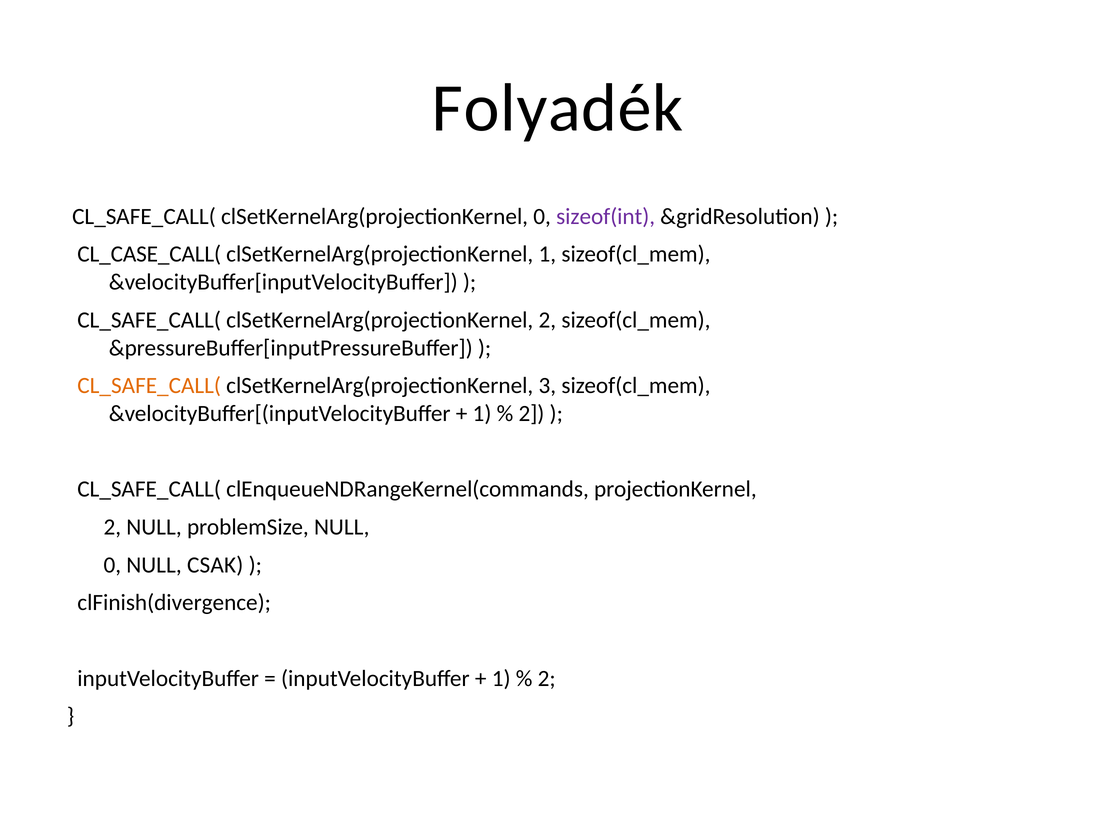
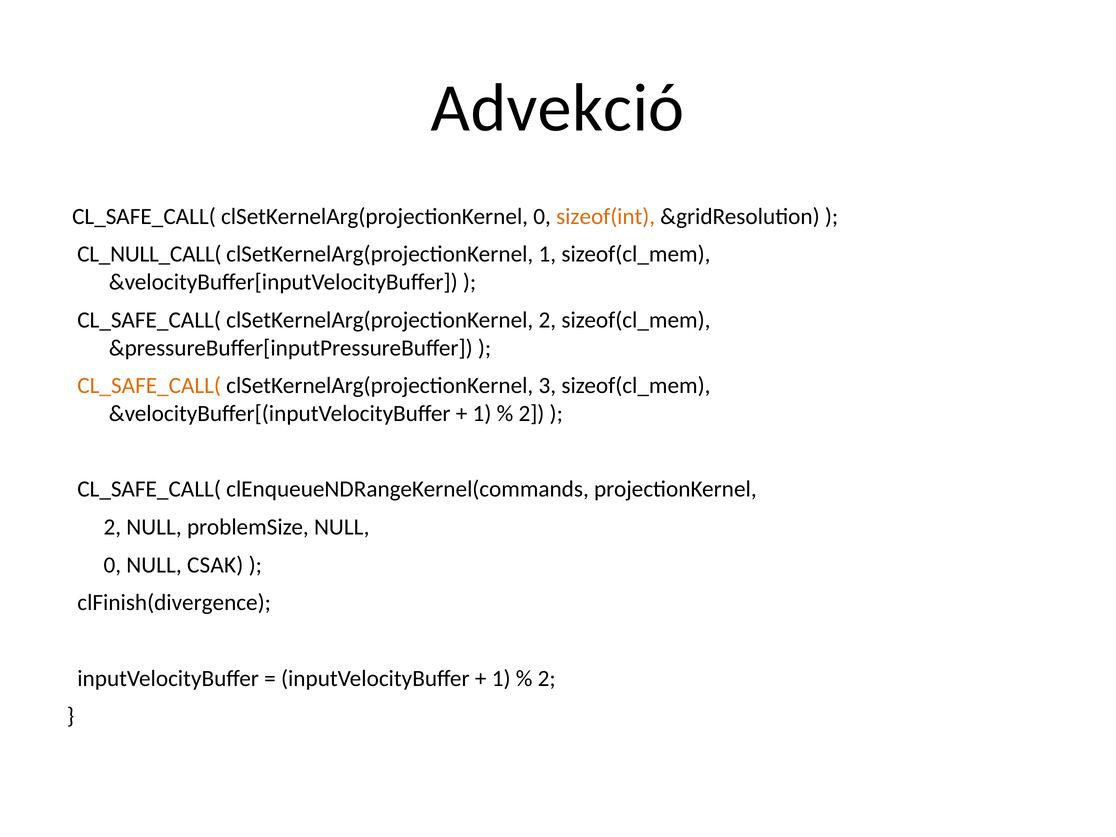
Folyadék: Folyadék -> Advekció
sizeof(int colour: purple -> orange
CL_CASE_CALL(: CL_CASE_CALL( -> CL_NULL_CALL(
